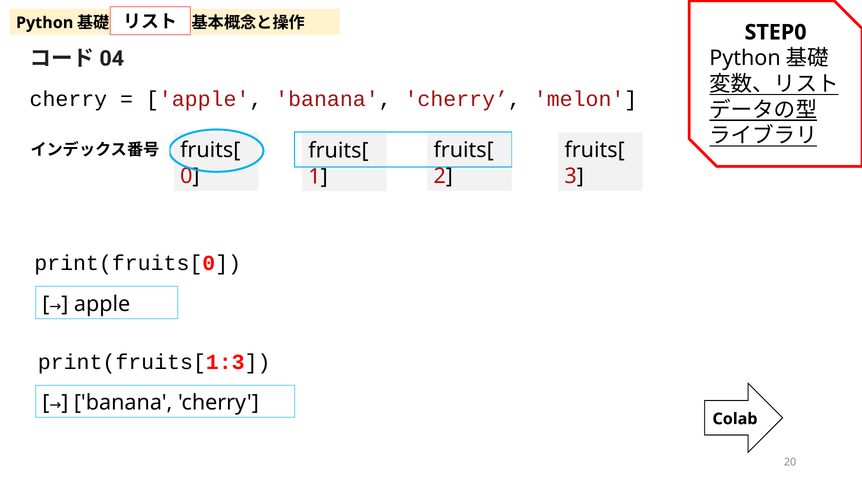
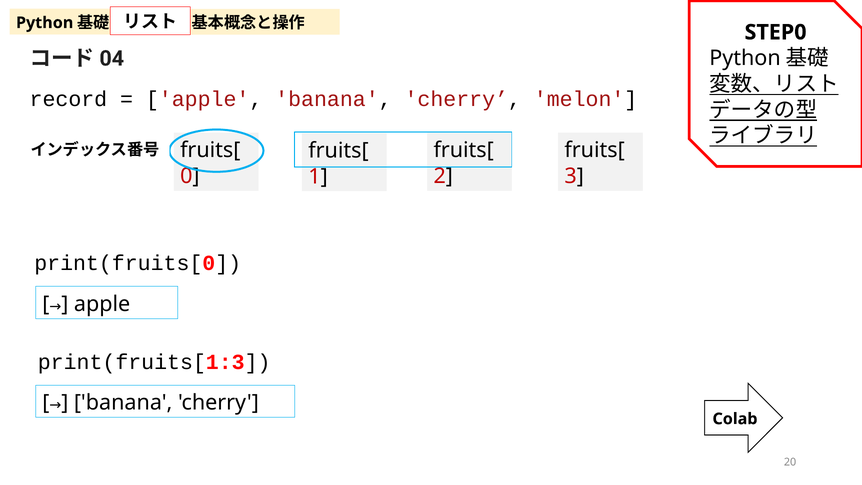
cherry at (68, 99): cherry -> record
